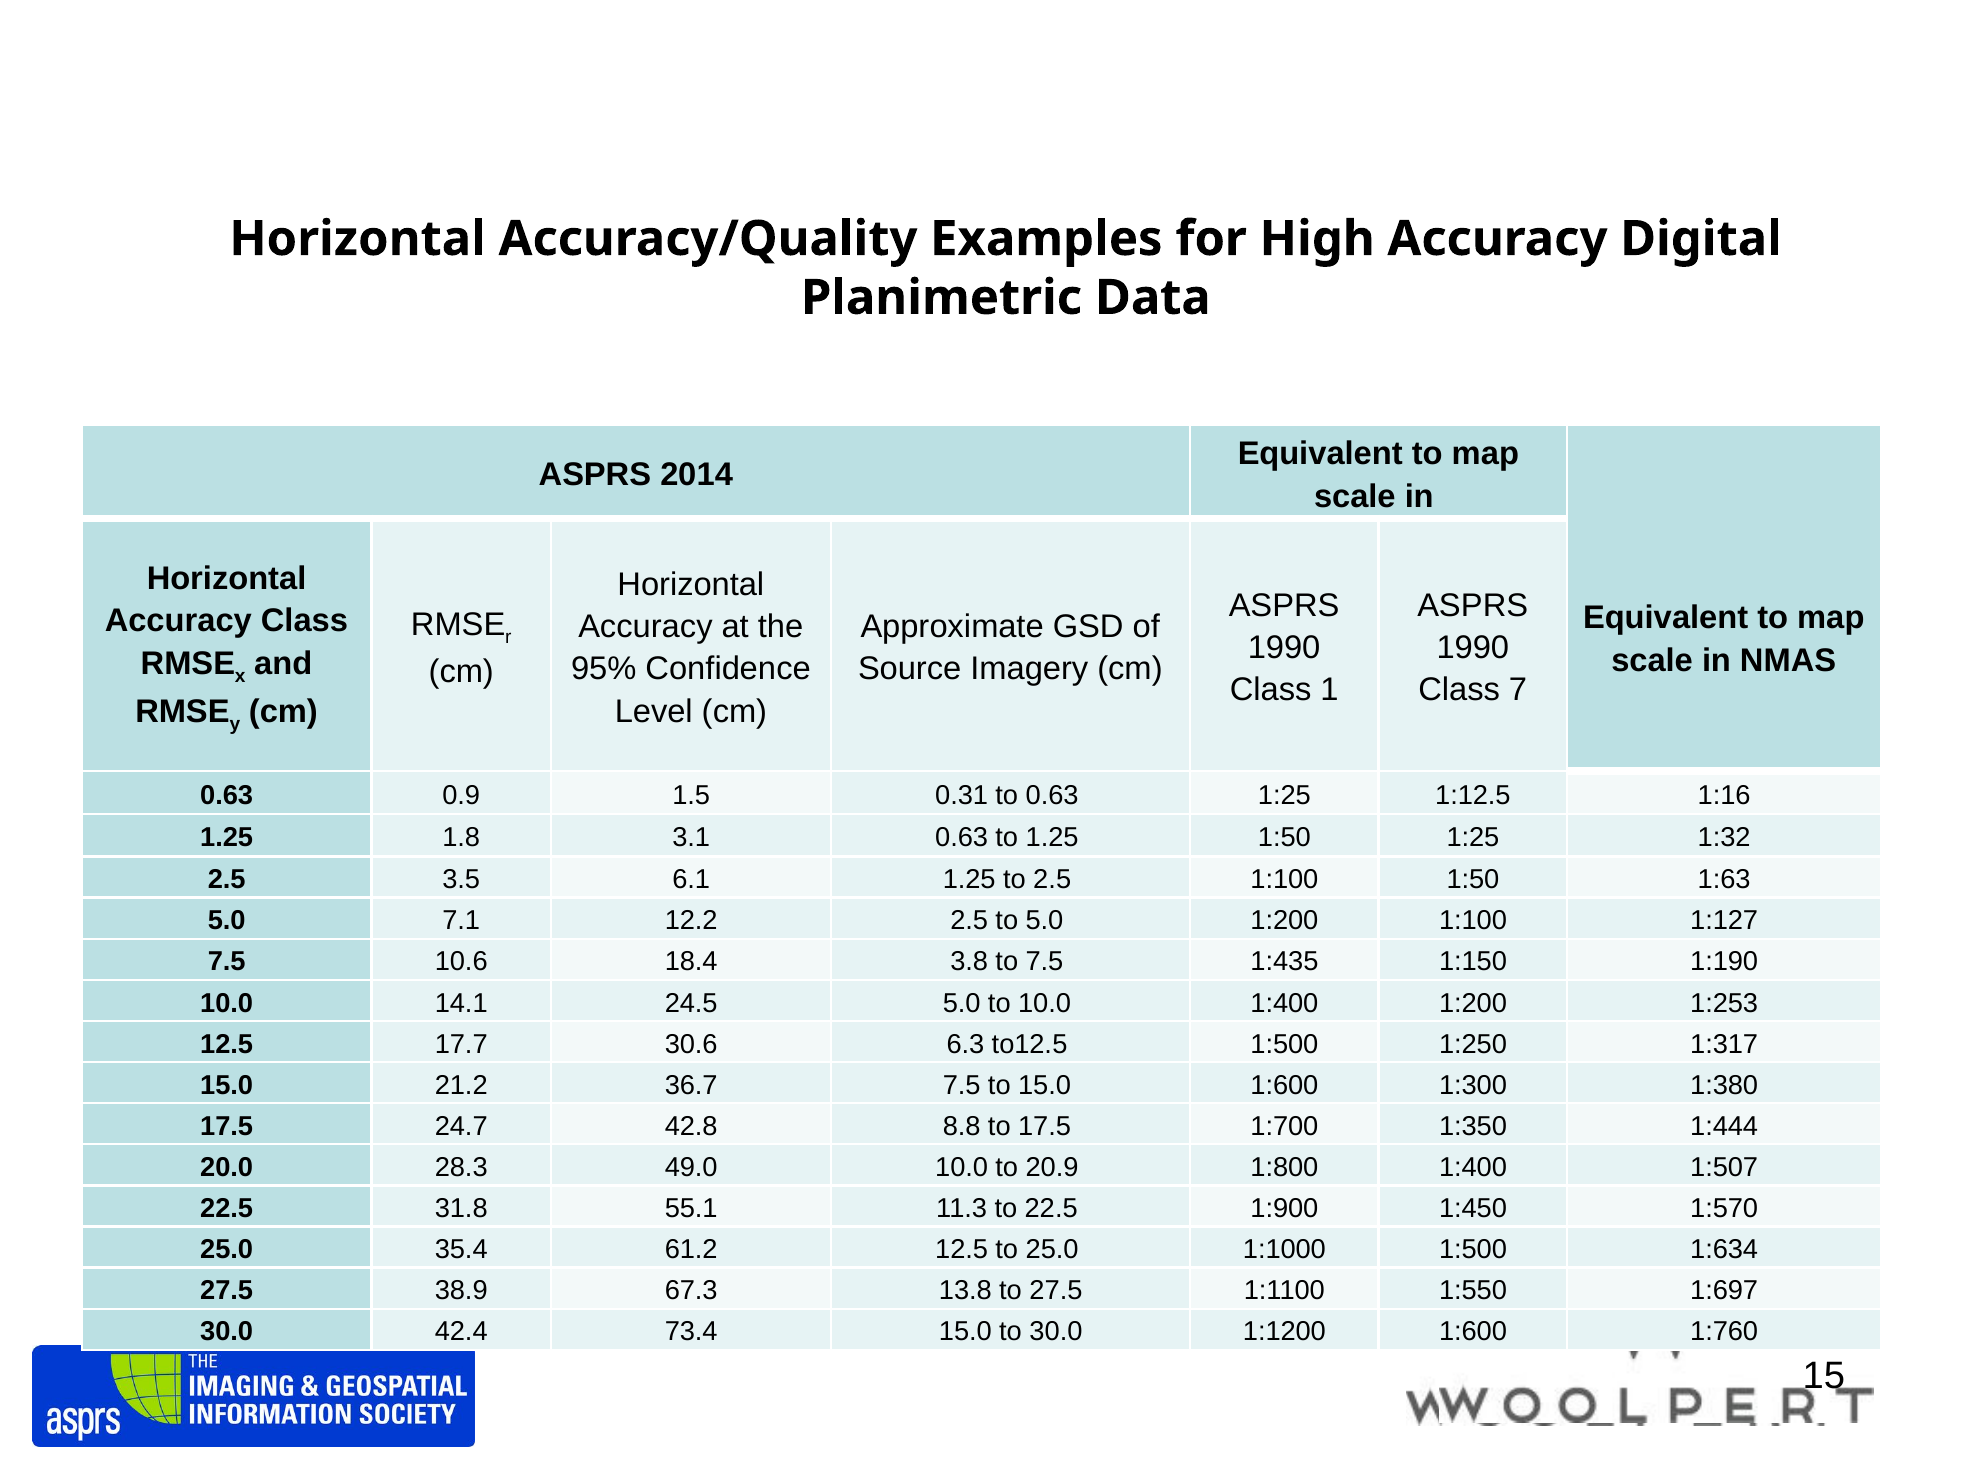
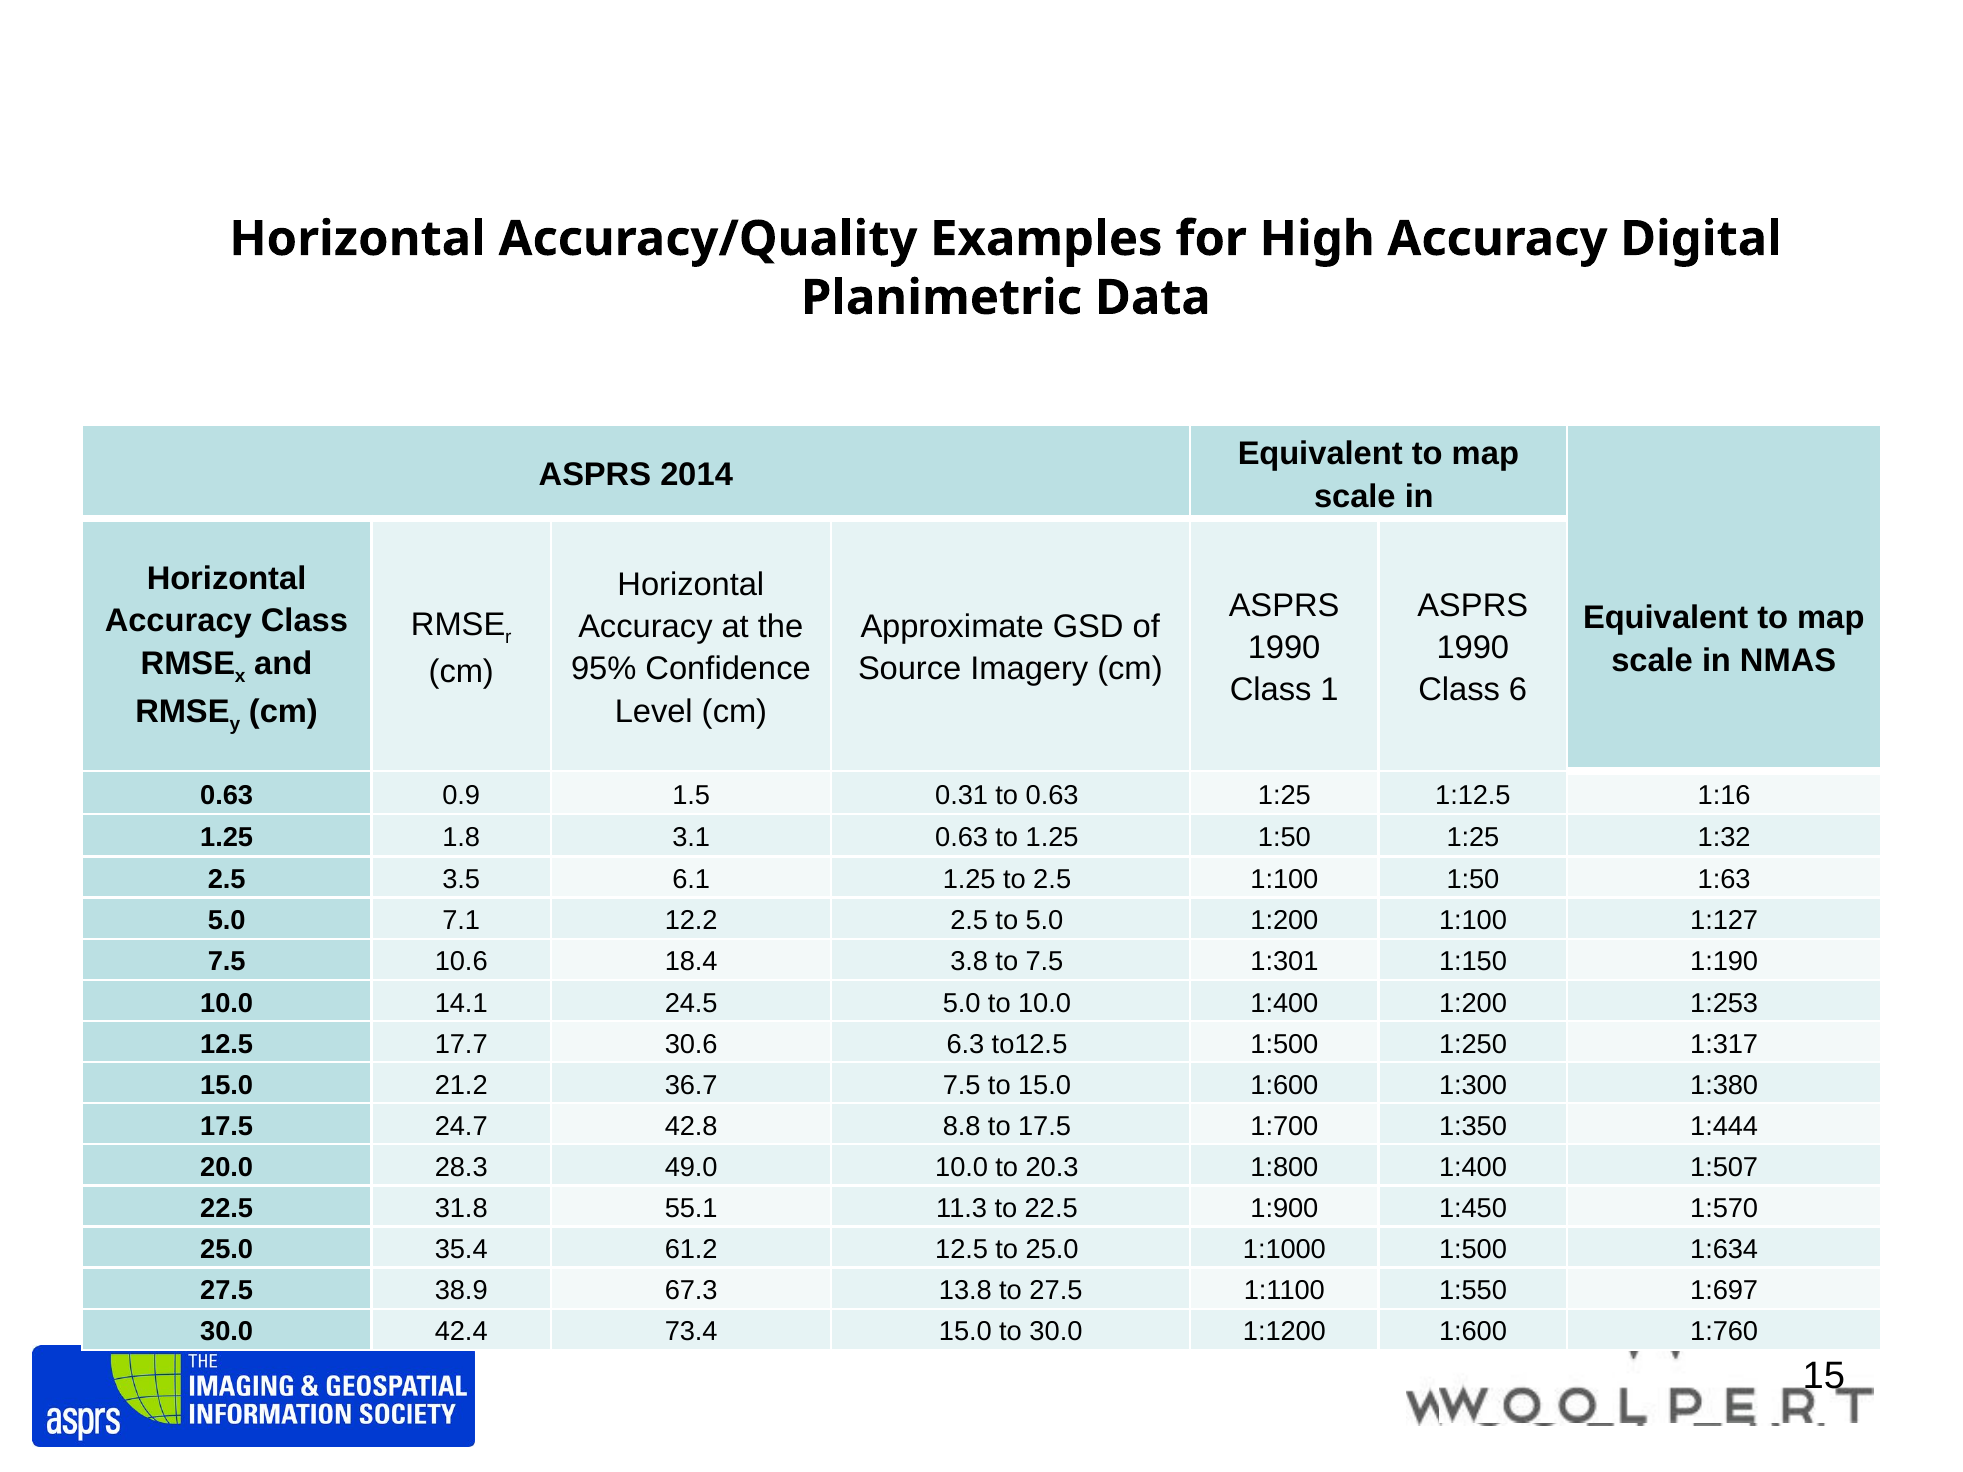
7: 7 -> 6
1:435: 1:435 -> 1:301
20.9: 20.9 -> 20.3
